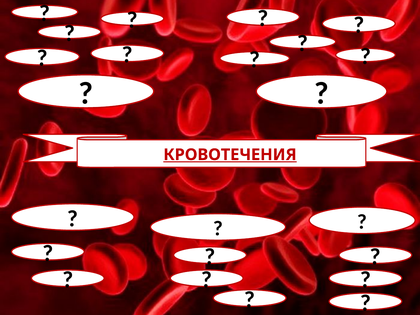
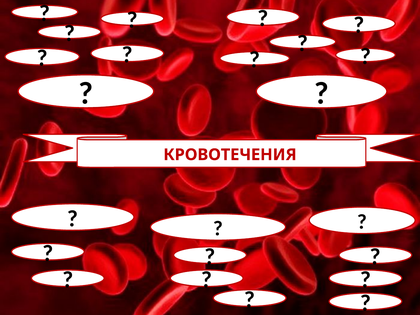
КРОВОТЕЧЕНИЯ underline: present -> none
